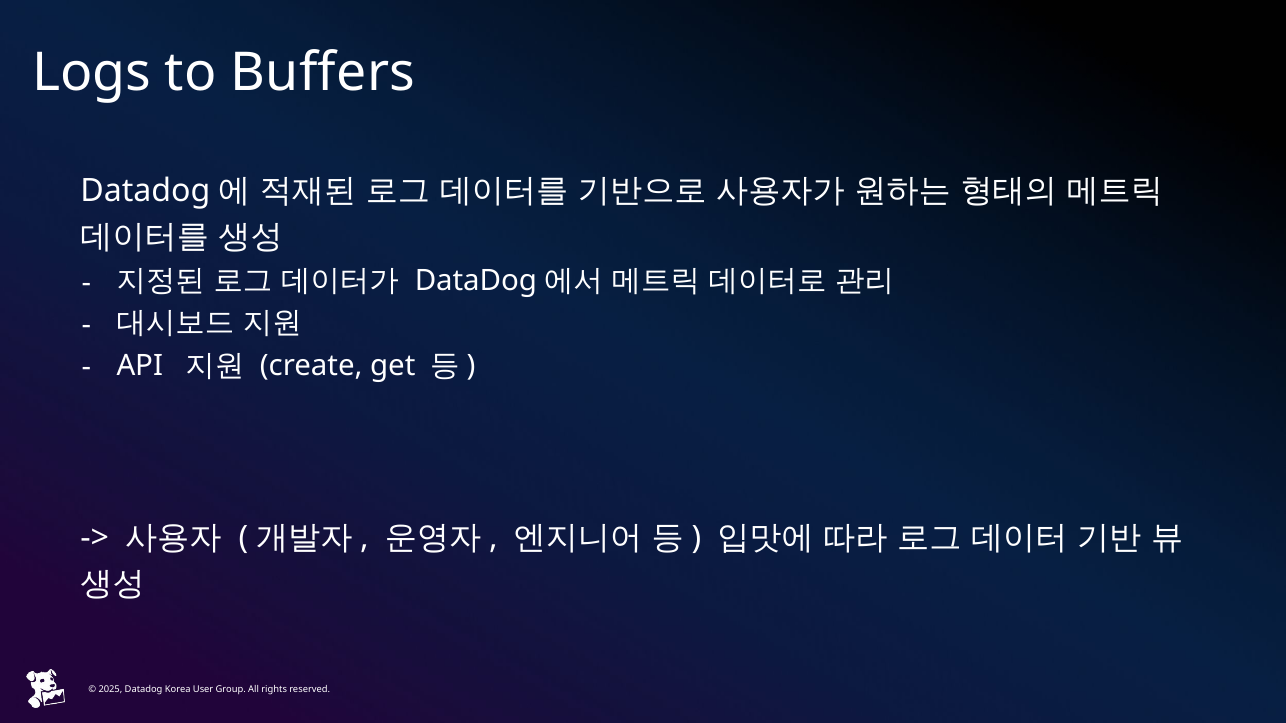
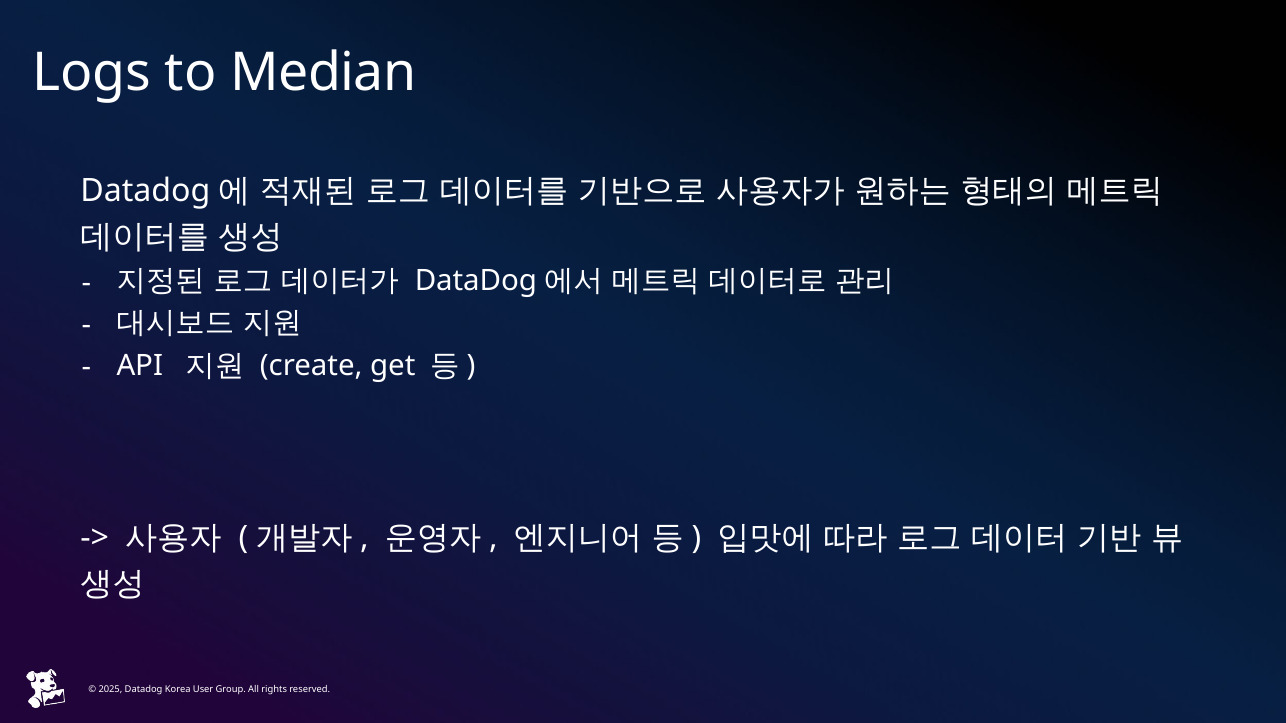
Buffers: Buffers -> Median
